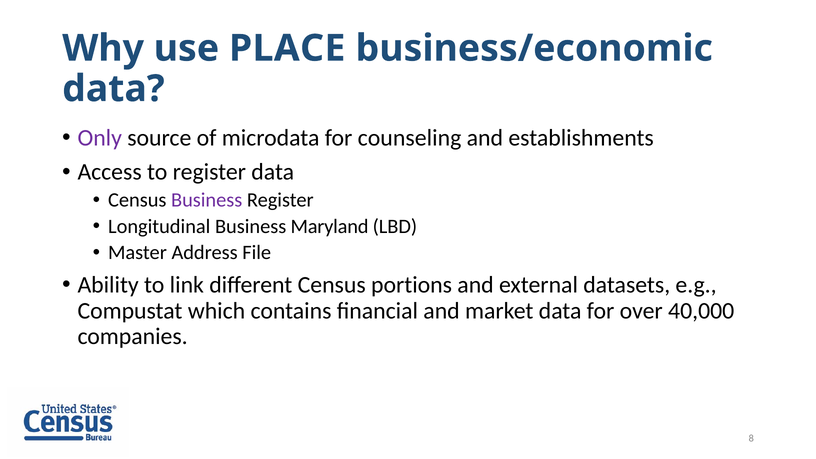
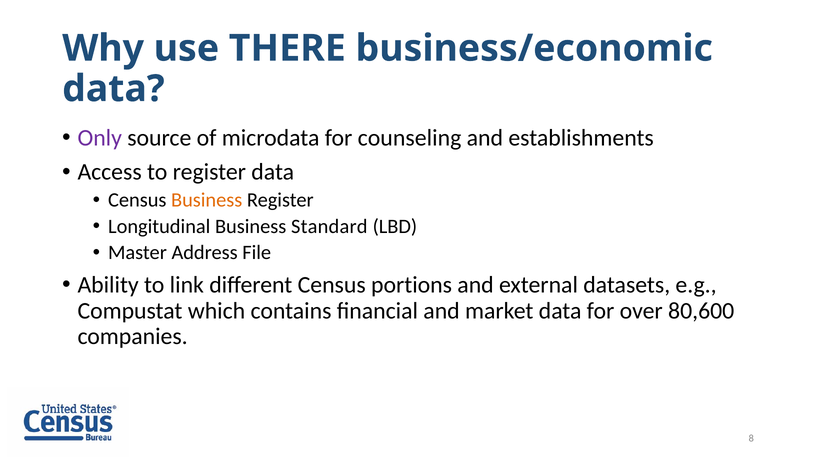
PLACE: PLACE -> THERE
Business at (207, 200) colour: purple -> orange
Maryland: Maryland -> Standard
40,000: 40,000 -> 80,600
